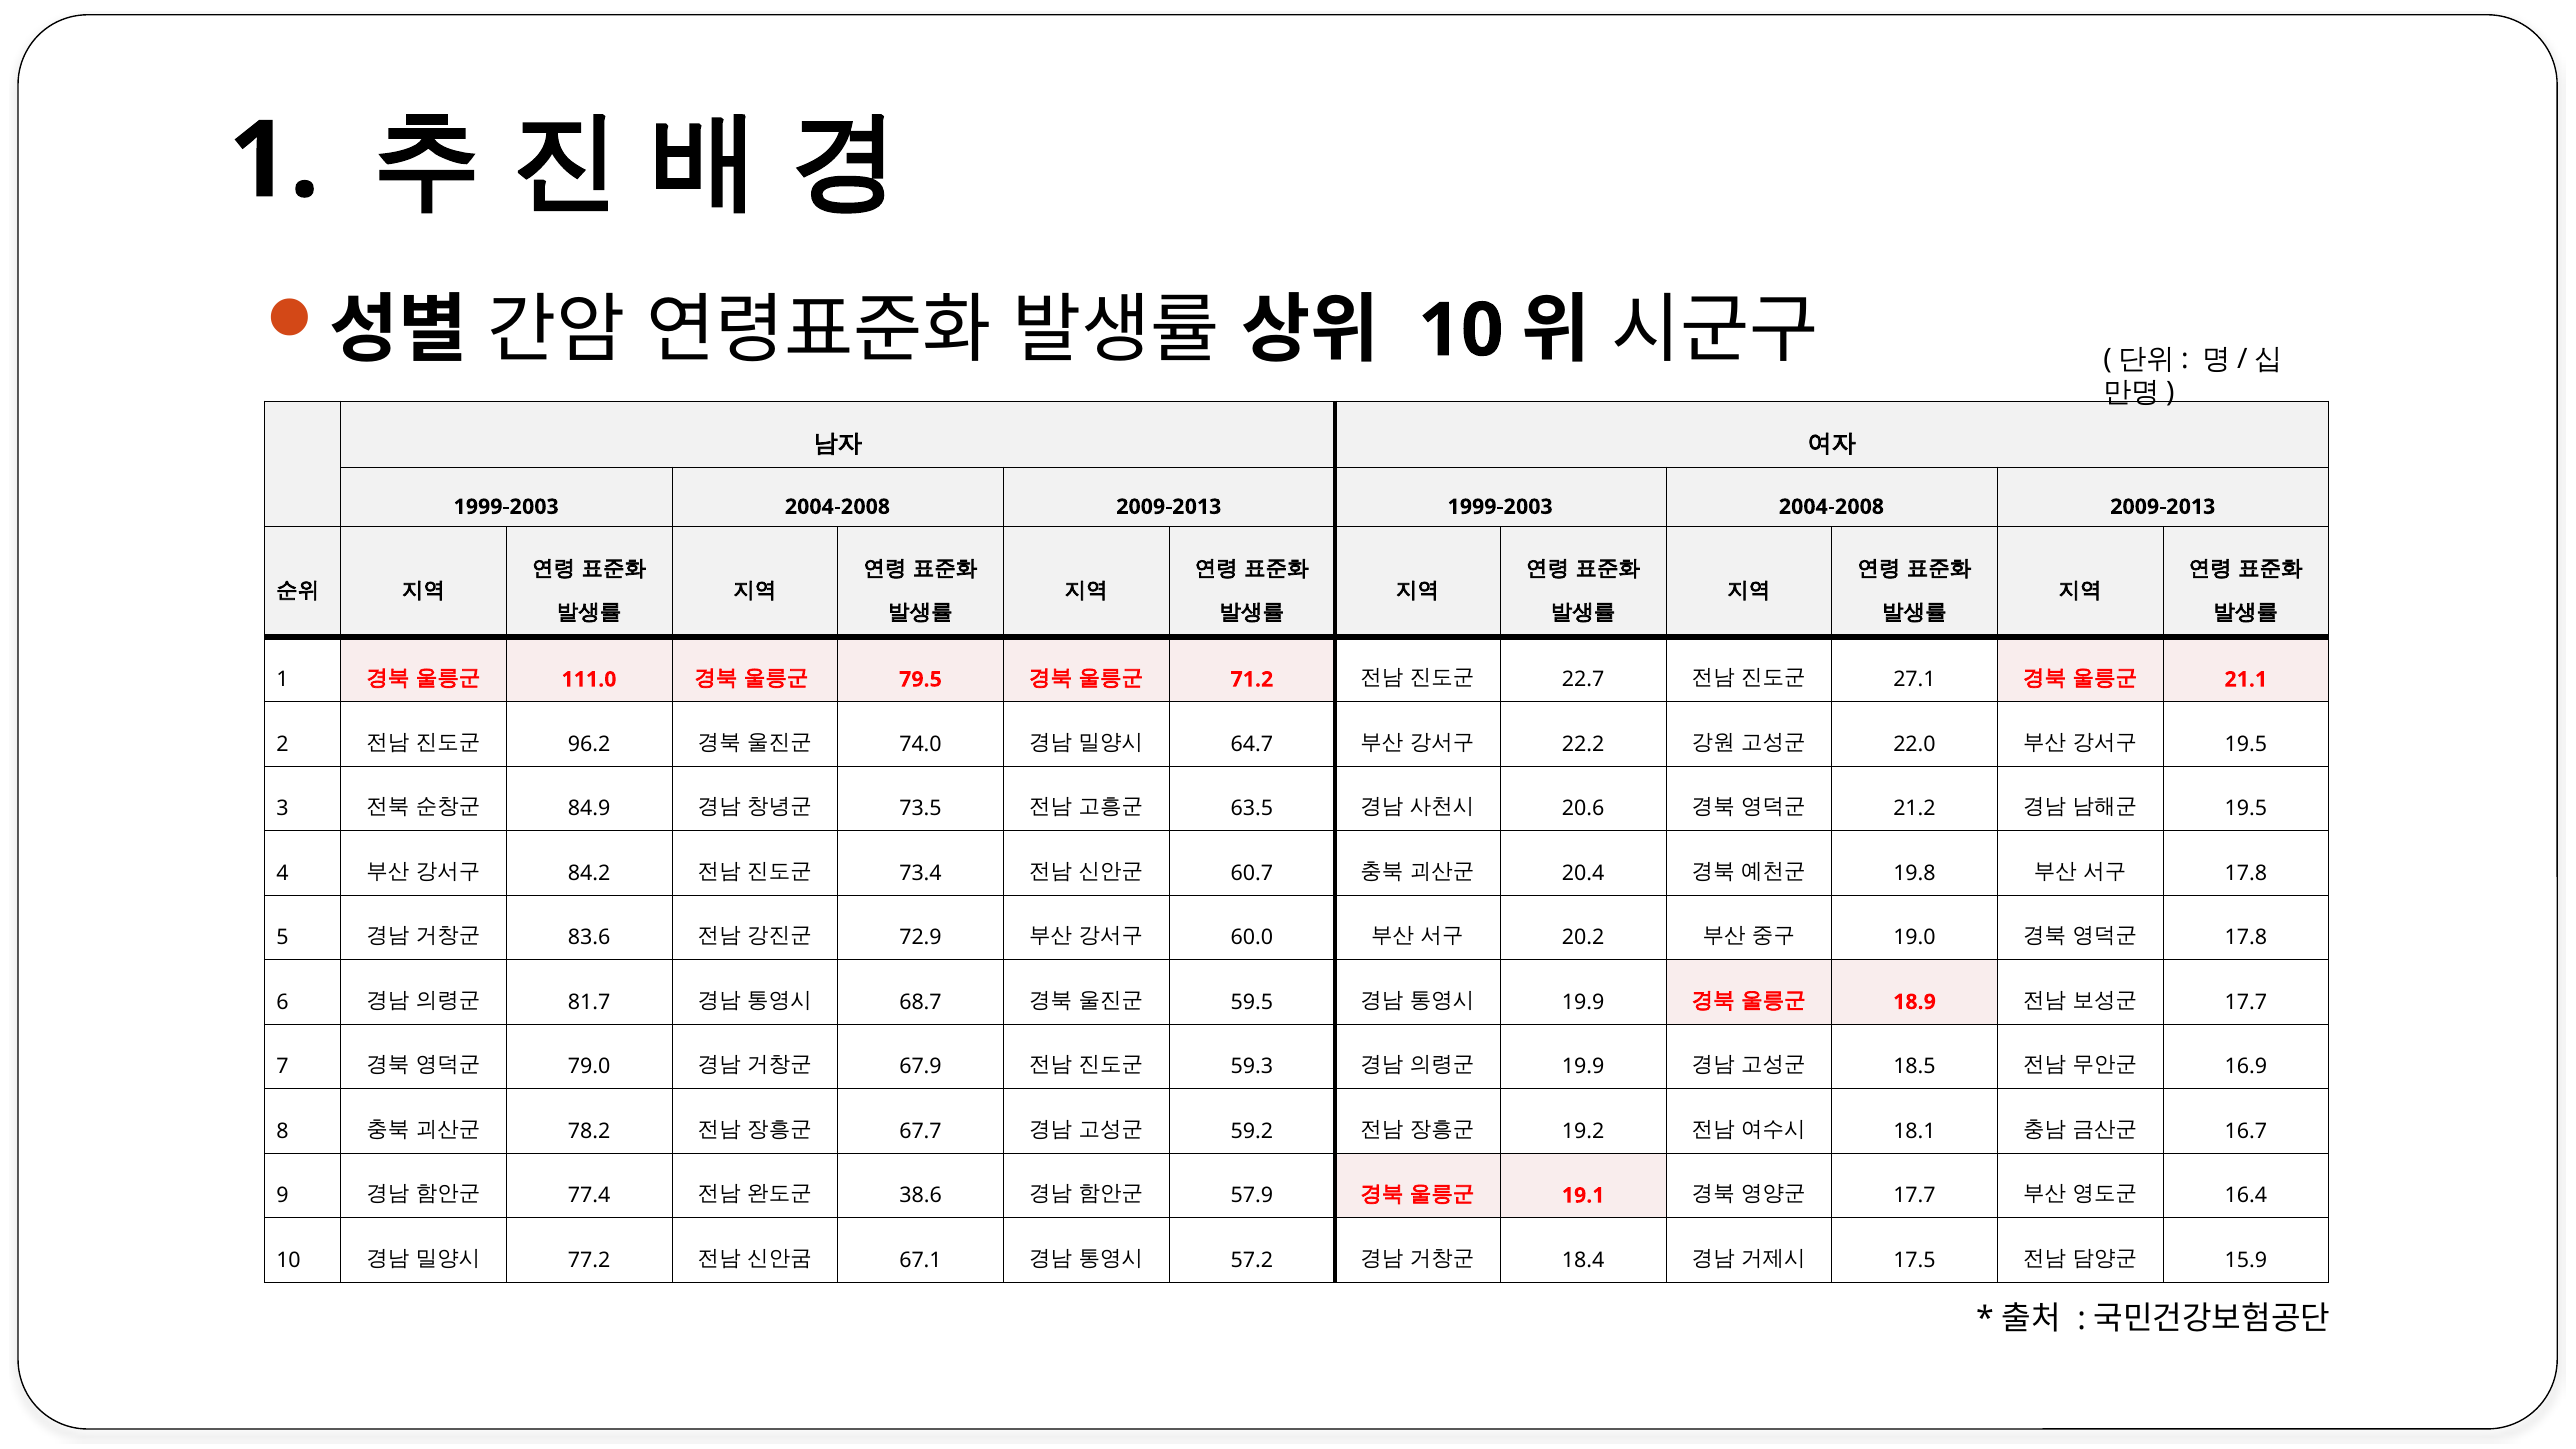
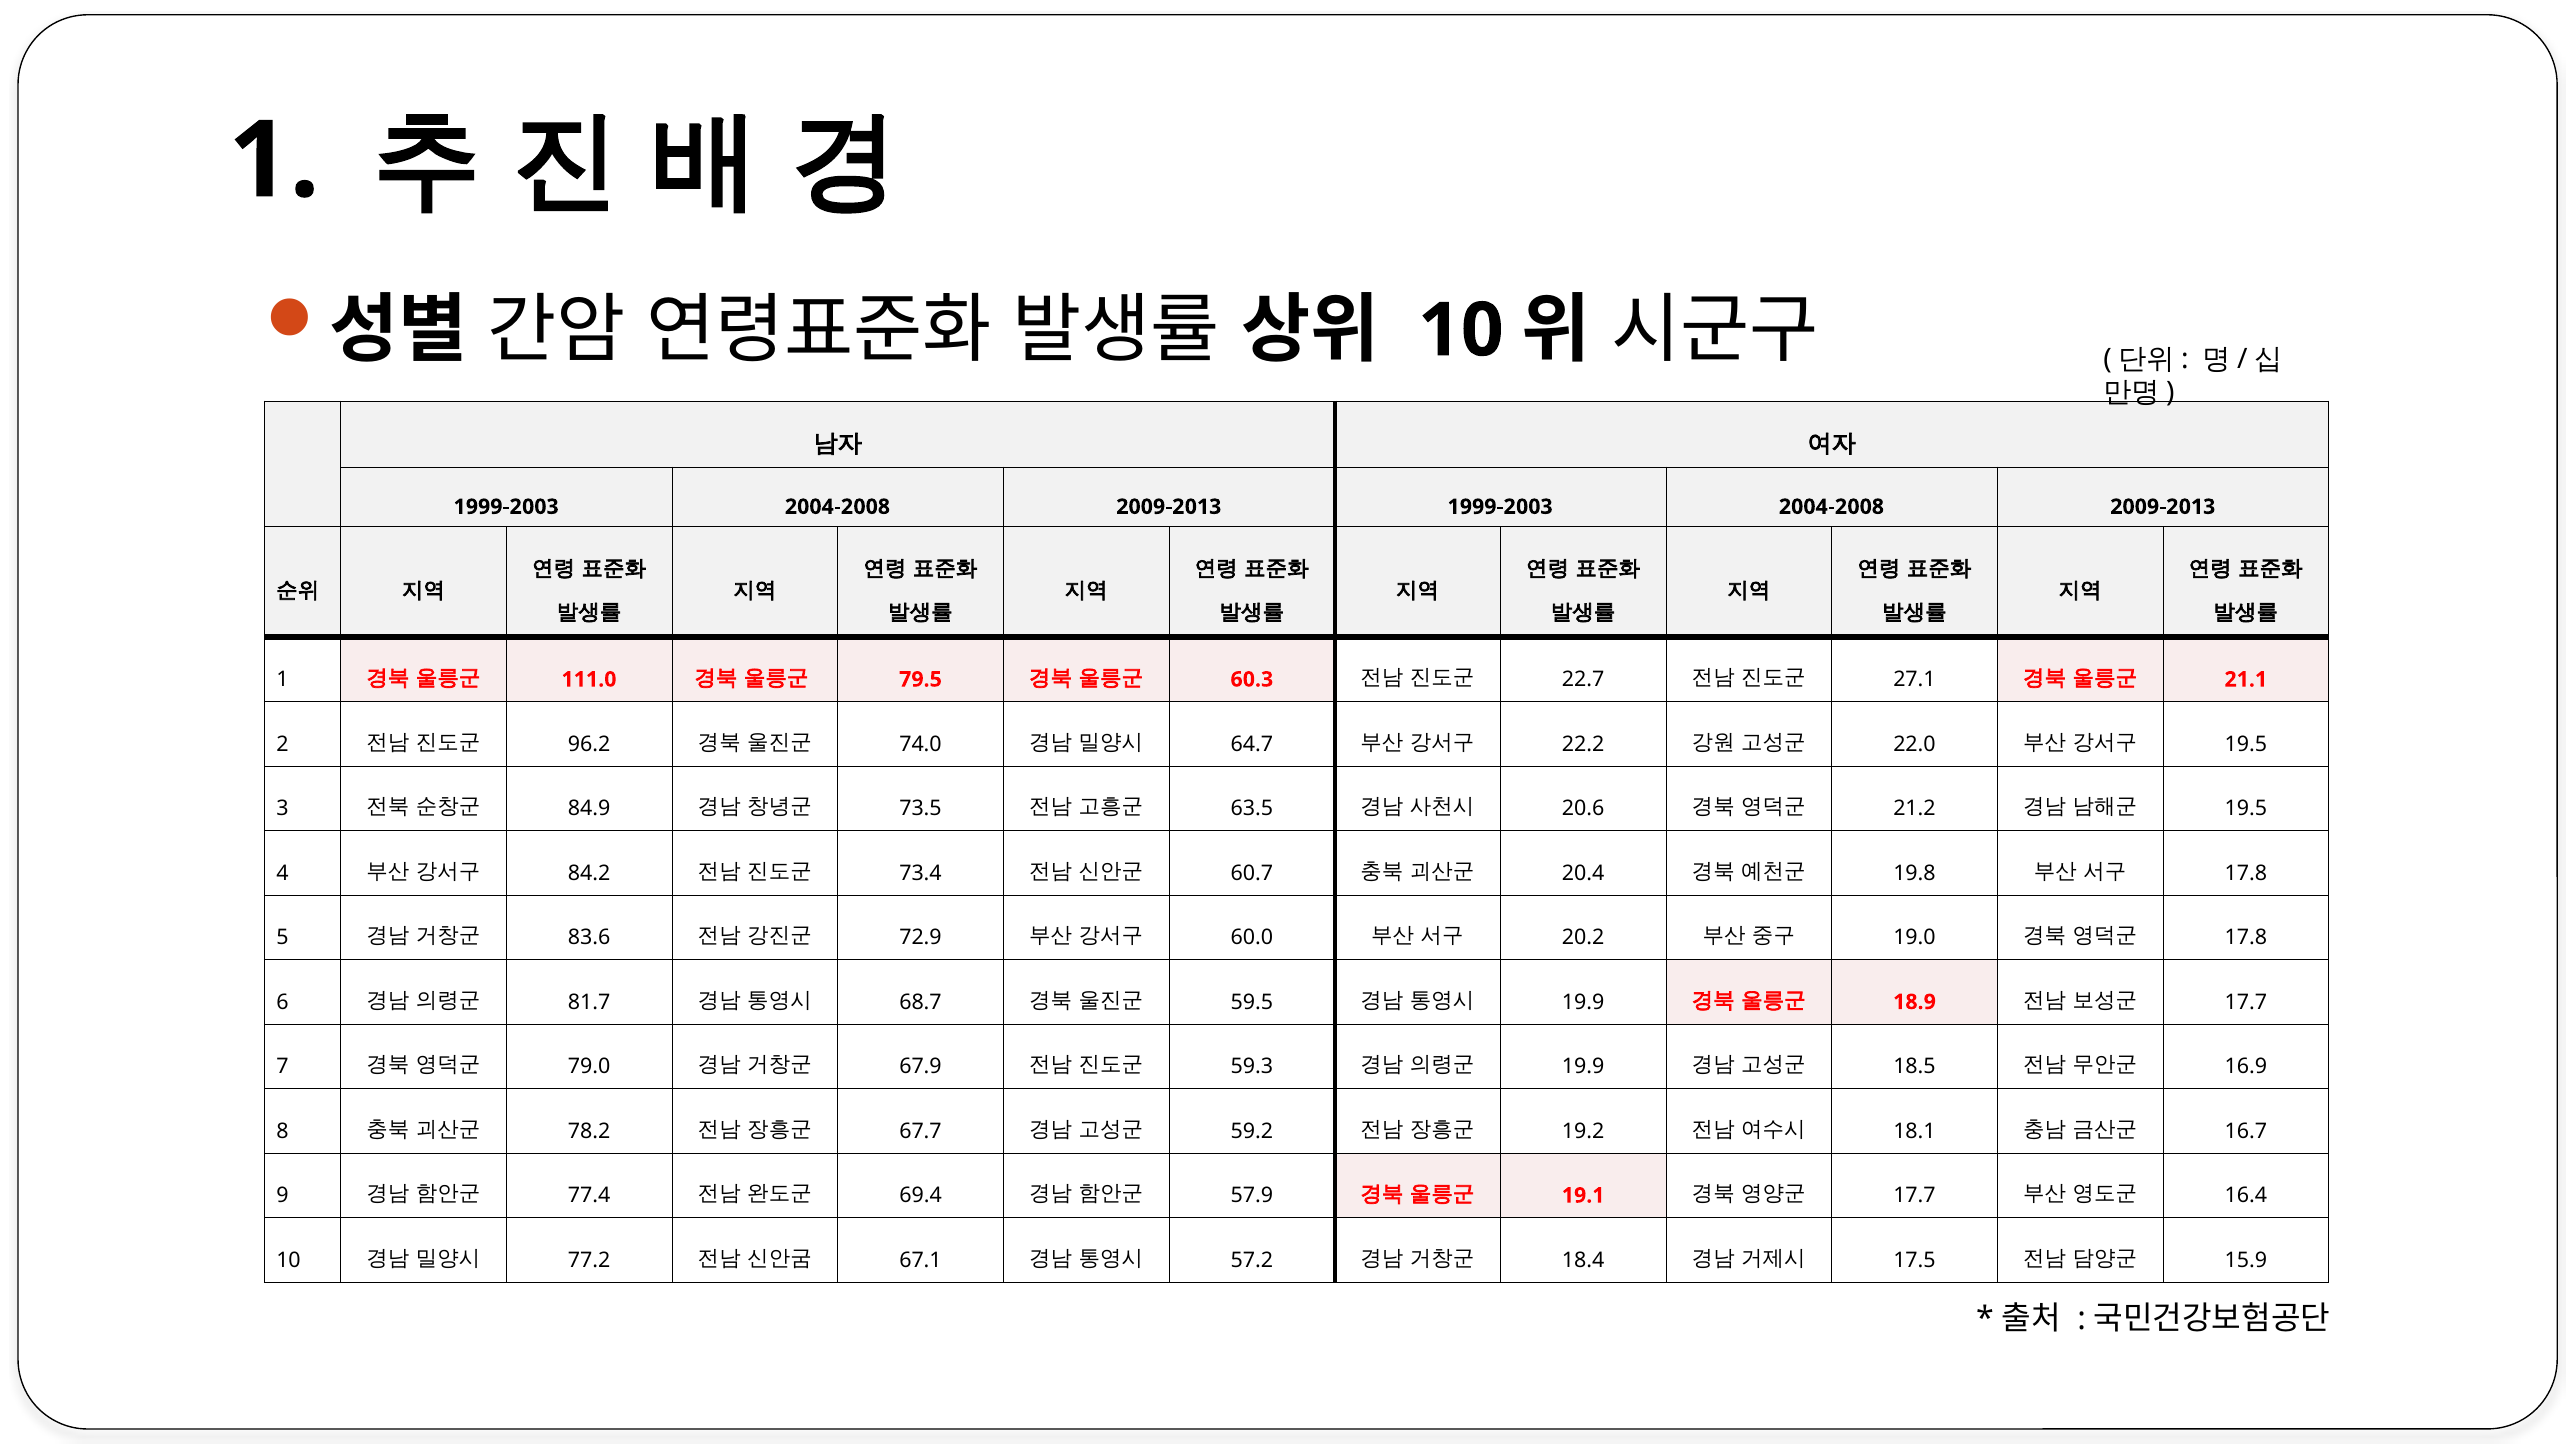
71.2: 71.2 -> 60.3
38.6: 38.6 -> 69.4
